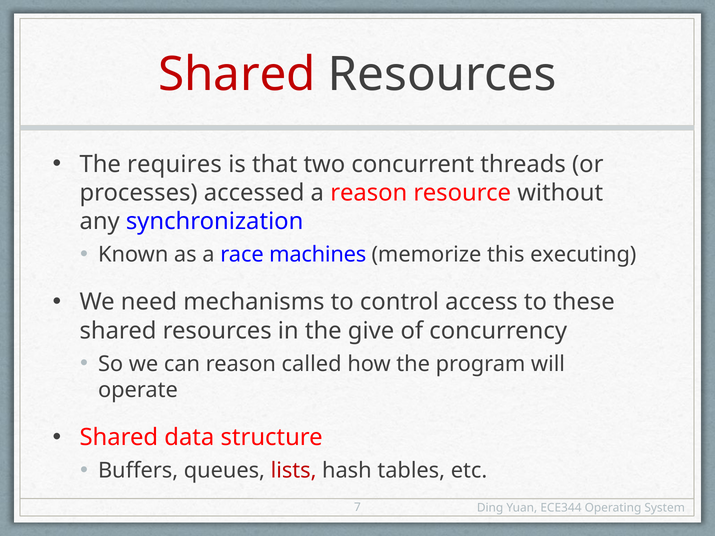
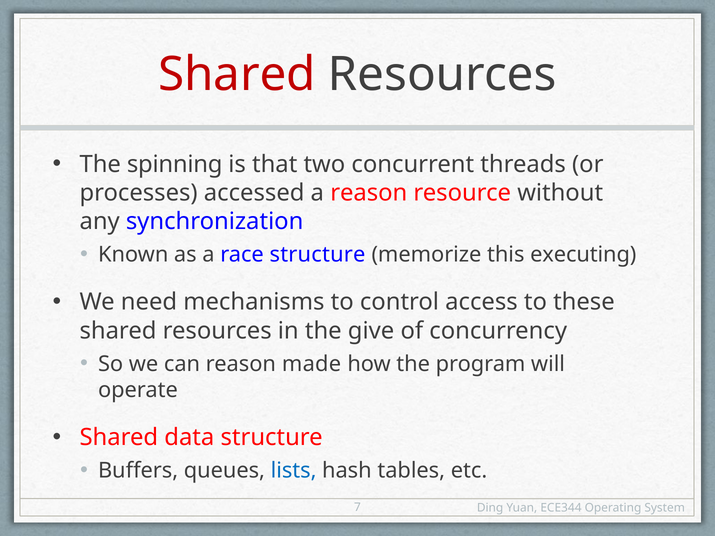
requires: requires -> spinning
race machines: machines -> structure
called: called -> made
lists colour: red -> blue
